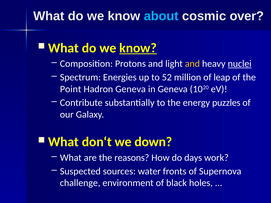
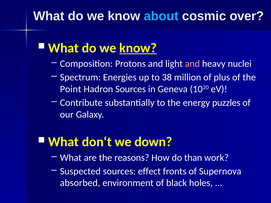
and at (192, 64) colour: yellow -> pink
nuclei underline: present -> none
52: 52 -> 38
leap: leap -> plus
Hadron Geneva: Geneva -> Sources
days: days -> than
water: water -> effect
challenge: challenge -> absorbed
